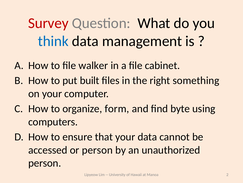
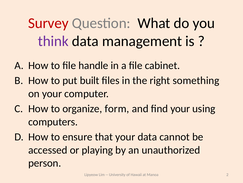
think colour: blue -> purple
walker: walker -> handle
find byte: byte -> your
or person: person -> playing
